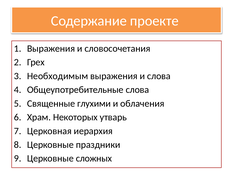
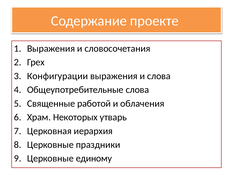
Необходимым: Необходимым -> Конфигурации
глухими: глухими -> работой
сложных: сложных -> единому
